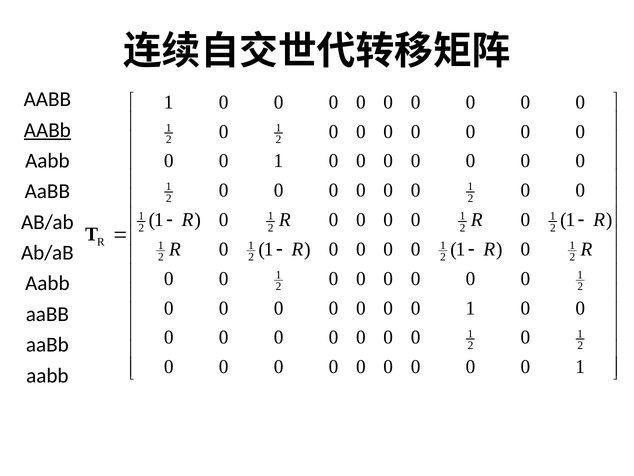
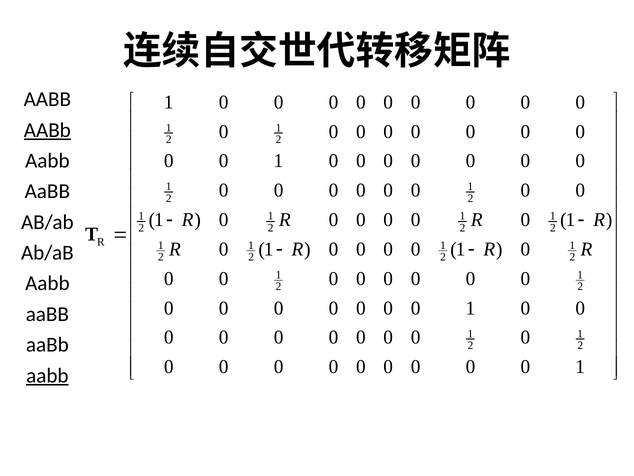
aabb at (47, 375) underline: none -> present
